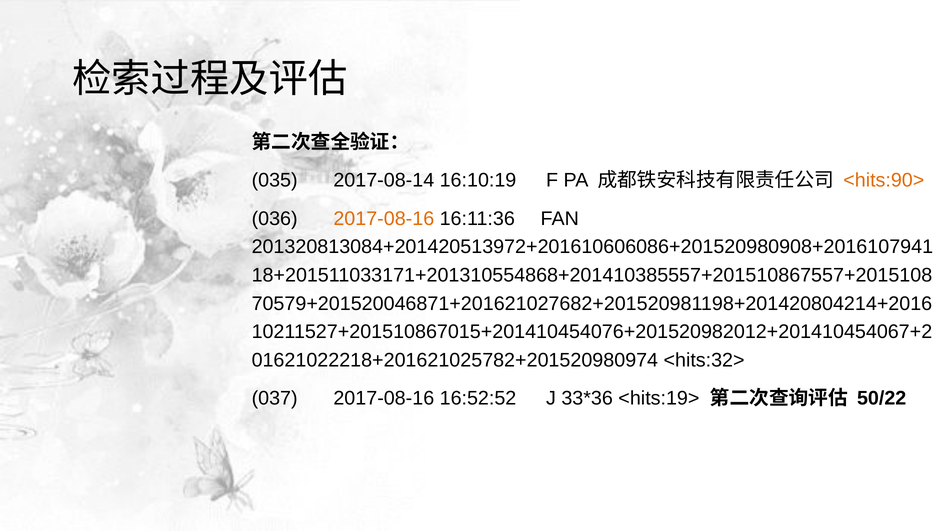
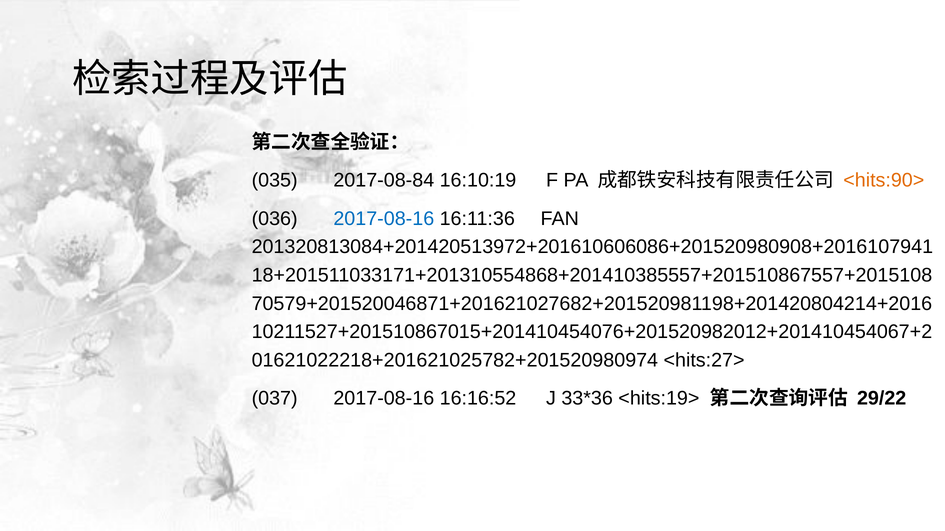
2017-08-14: 2017-08-14 -> 2017-08-84
2017-08-16 at (384, 219) colour: orange -> blue
<hits:32>: <hits:32> -> <hits:27>
16:52:52: 16:52:52 -> 16:16:52
50/22: 50/22 -> 29/22
